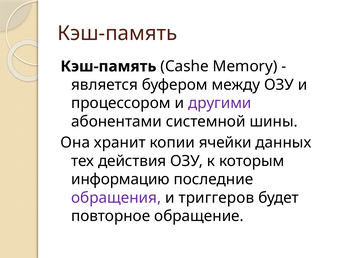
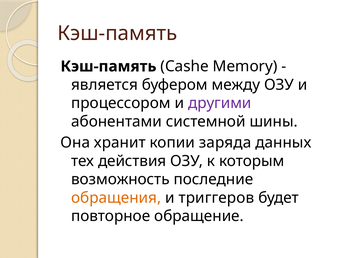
ячейки: ячейки -> заряда
информацию: информацию -> возможность
обращения colour: purple -> orange
